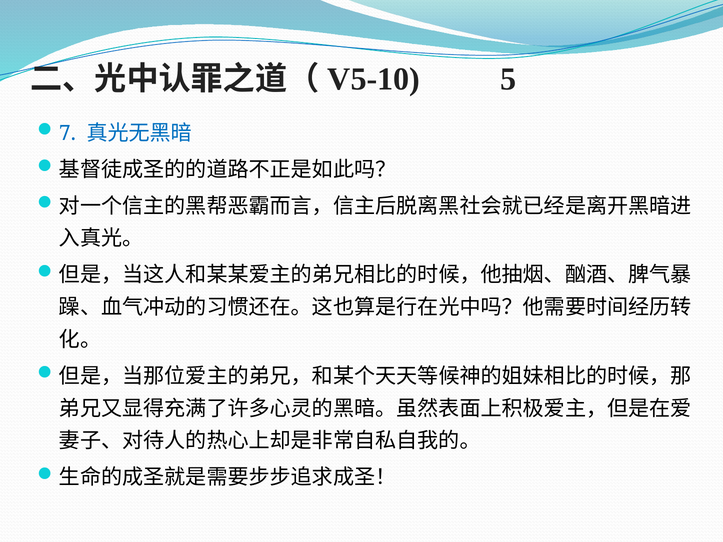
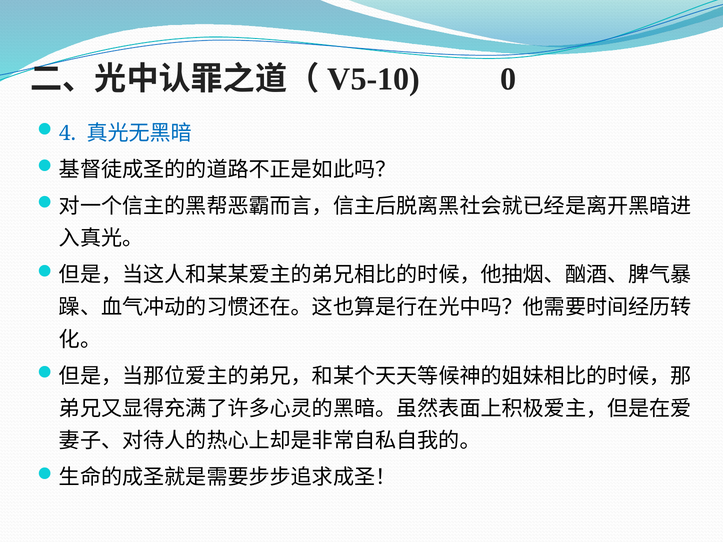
5: 5 -> 0
7: 7 -> 4
